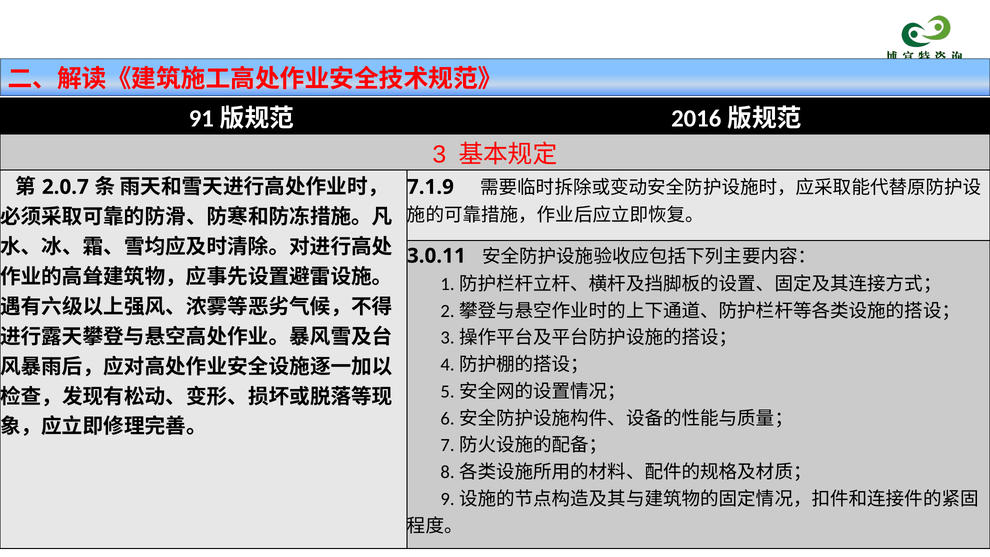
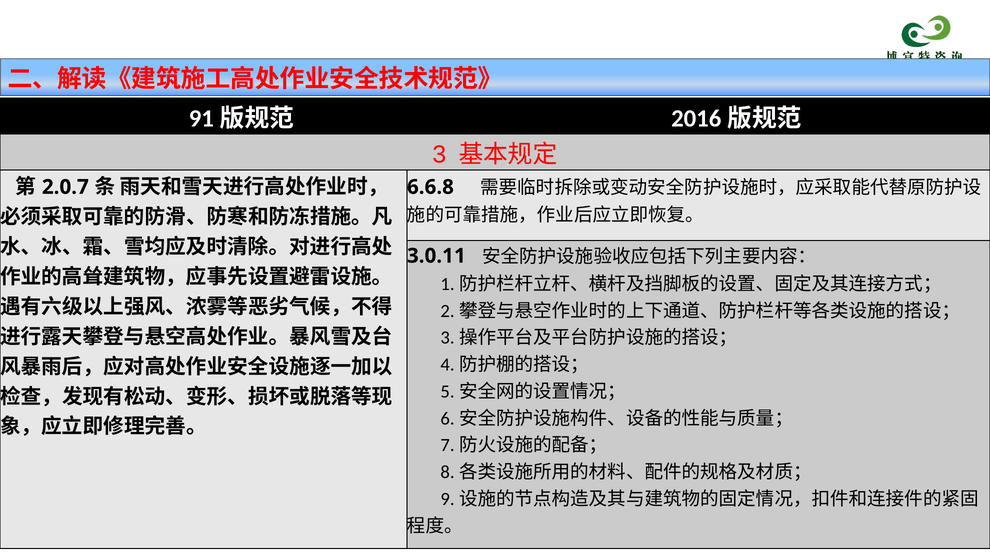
7.1.9: 7.1.9 -> 6.6.8
